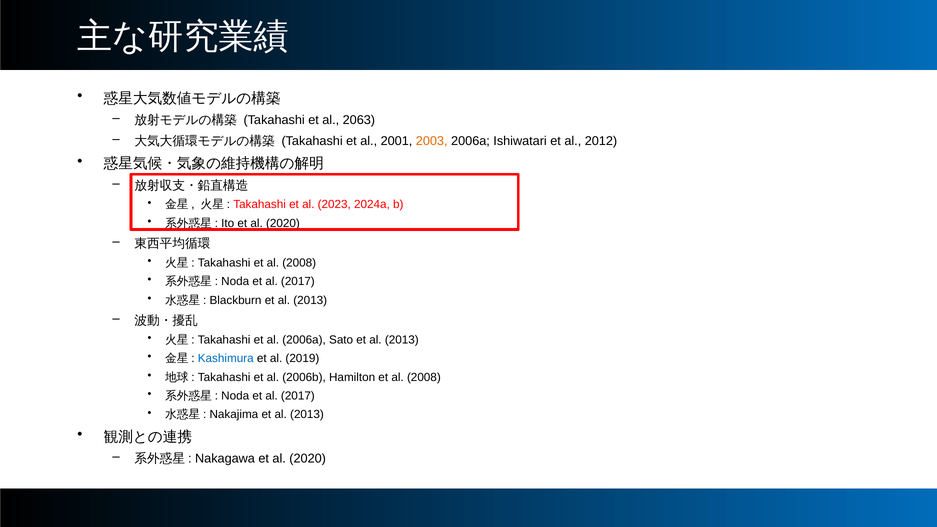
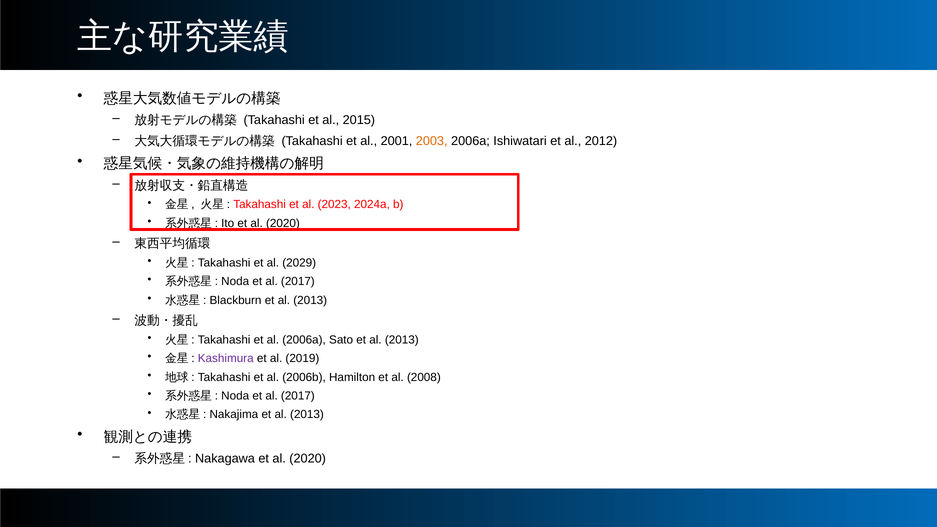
2063: 2063 -> 2015
Takahashi et al 2008: 2008 -> 2029
Kashimura colour: blue -> purple
